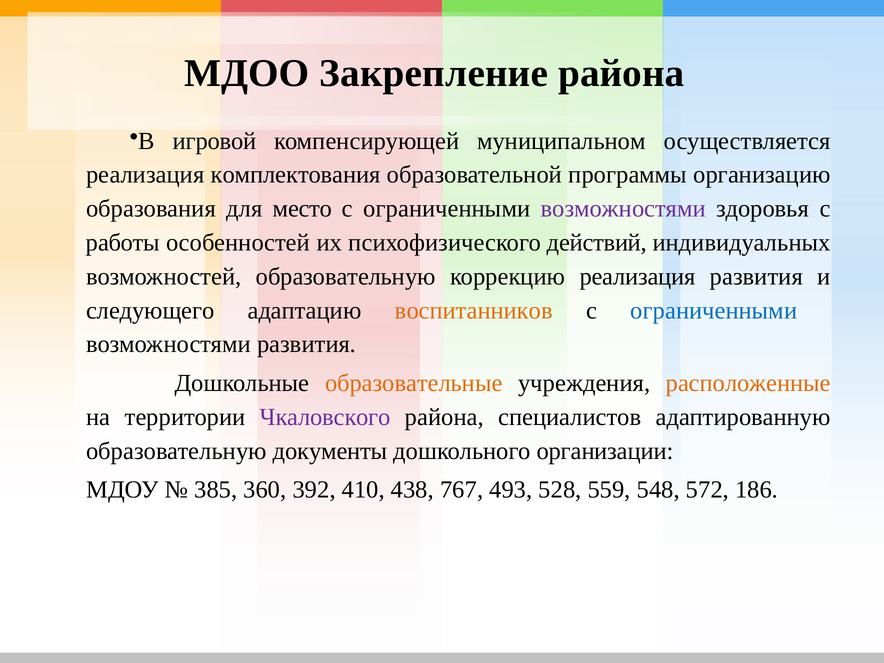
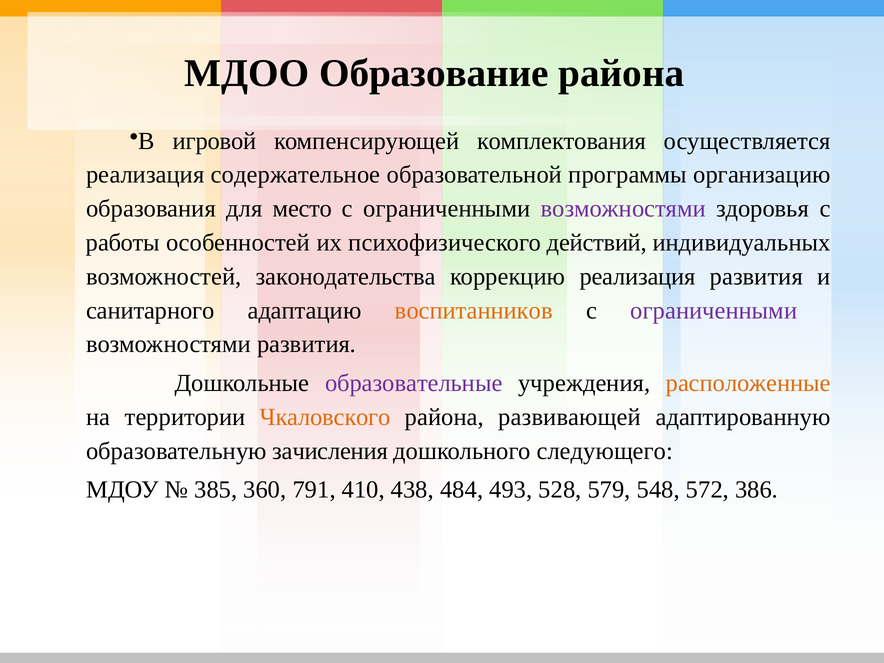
Закрепление: Закрепление -> Образование
муниципальном: муниципальном -> комплектования
комплектования: комплектования -> содержательное
возможностей образовательную: образовательную -> законодательства
следующего: следующего -> санитарного
ограниченными at (714, 310) colour: blue -> purple
образовательные colour: orange -> purple
Чкаловского colour: purple -> orange
специалистов: специалистов -> развивающей
документы: документы -> зачисления
организации: организации -> следующего
392: 392 -> 791
767: 767 -> 484
559: 559 -> 579
186: 186 -> 386
